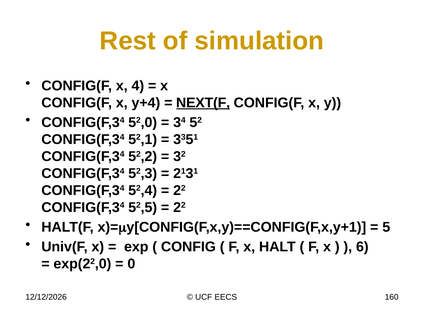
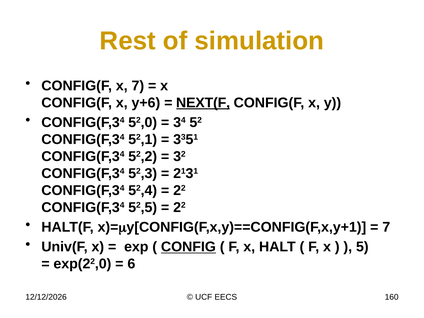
x 4: 4 -> 7
y+4: y+4 -> y+6
5 at (386, 227): 5 -> 7
CONFIG underline: none -> present
6: 6 -> 5
0: 0 -> 6
